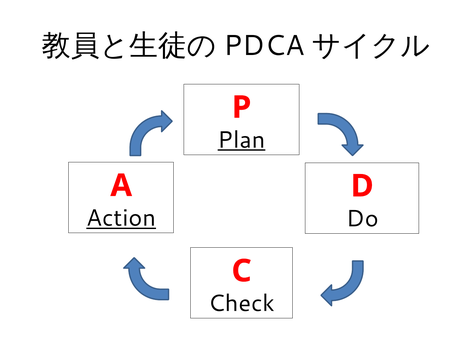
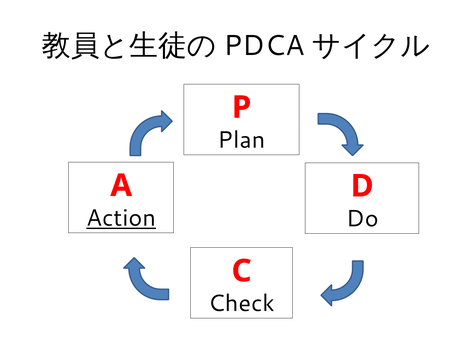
Plan underline: present -> none
